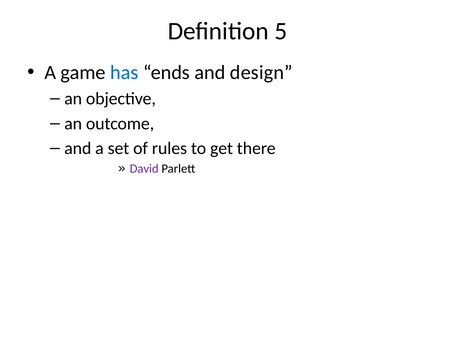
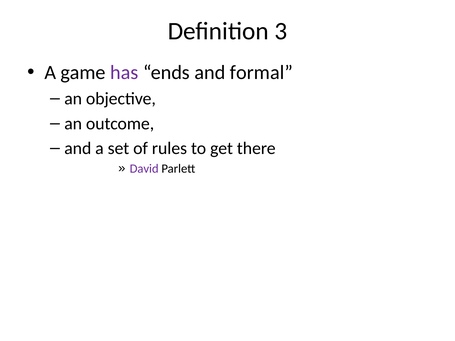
5: 5 -> 3
has colour: blue -> purple
design: design -> formal
